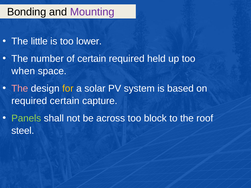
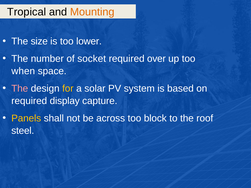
Bonding: Bonding -> Tropical
Mounting colour: purple -> orange
little: little -> size
of certain: certain -> socket
held: held -> over
required certain: certain -> display
Panels colour: light green -> yellow
